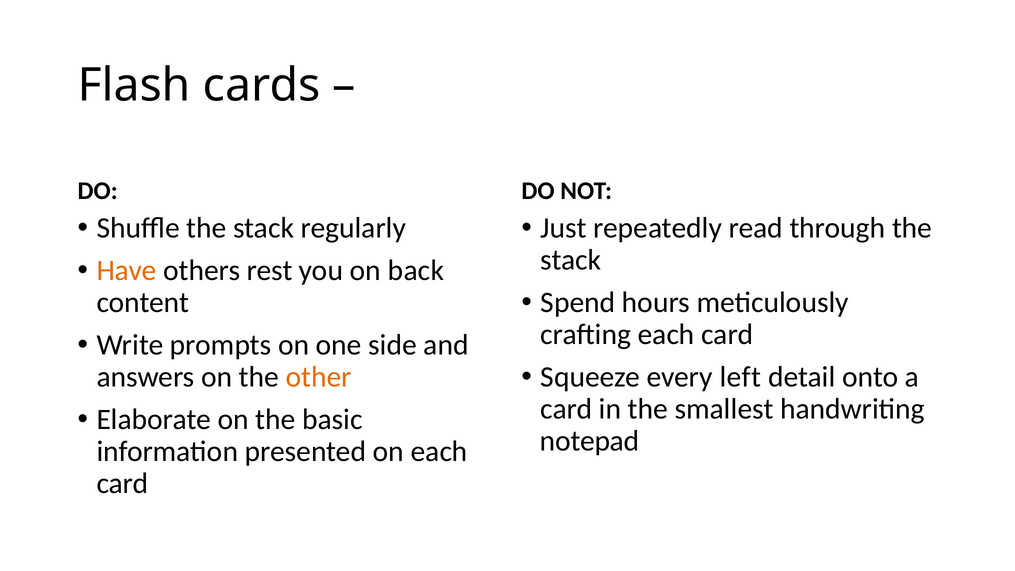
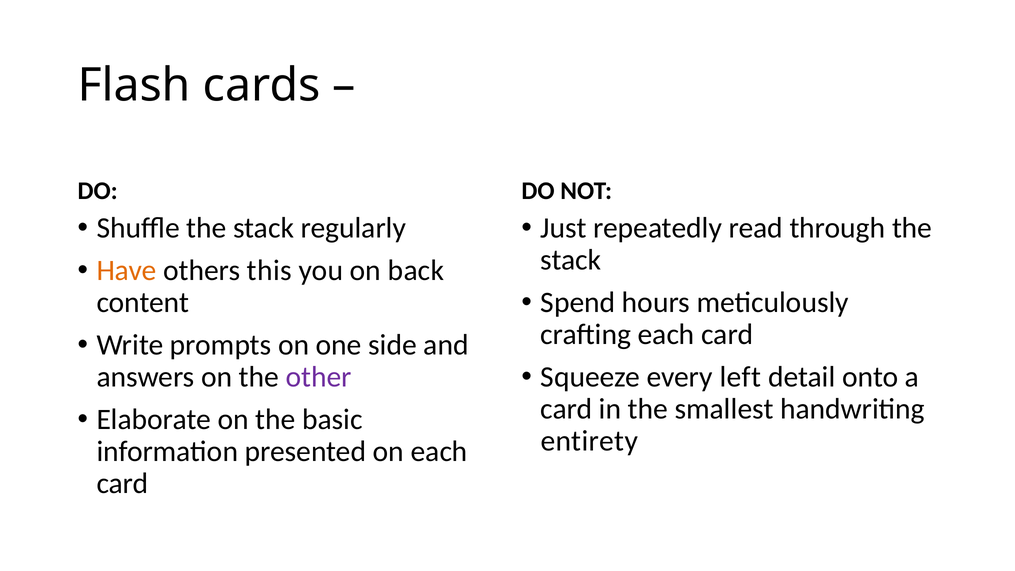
rest: rest -> this
other colour: orange -> purple
notepad: notepad -> entirety
